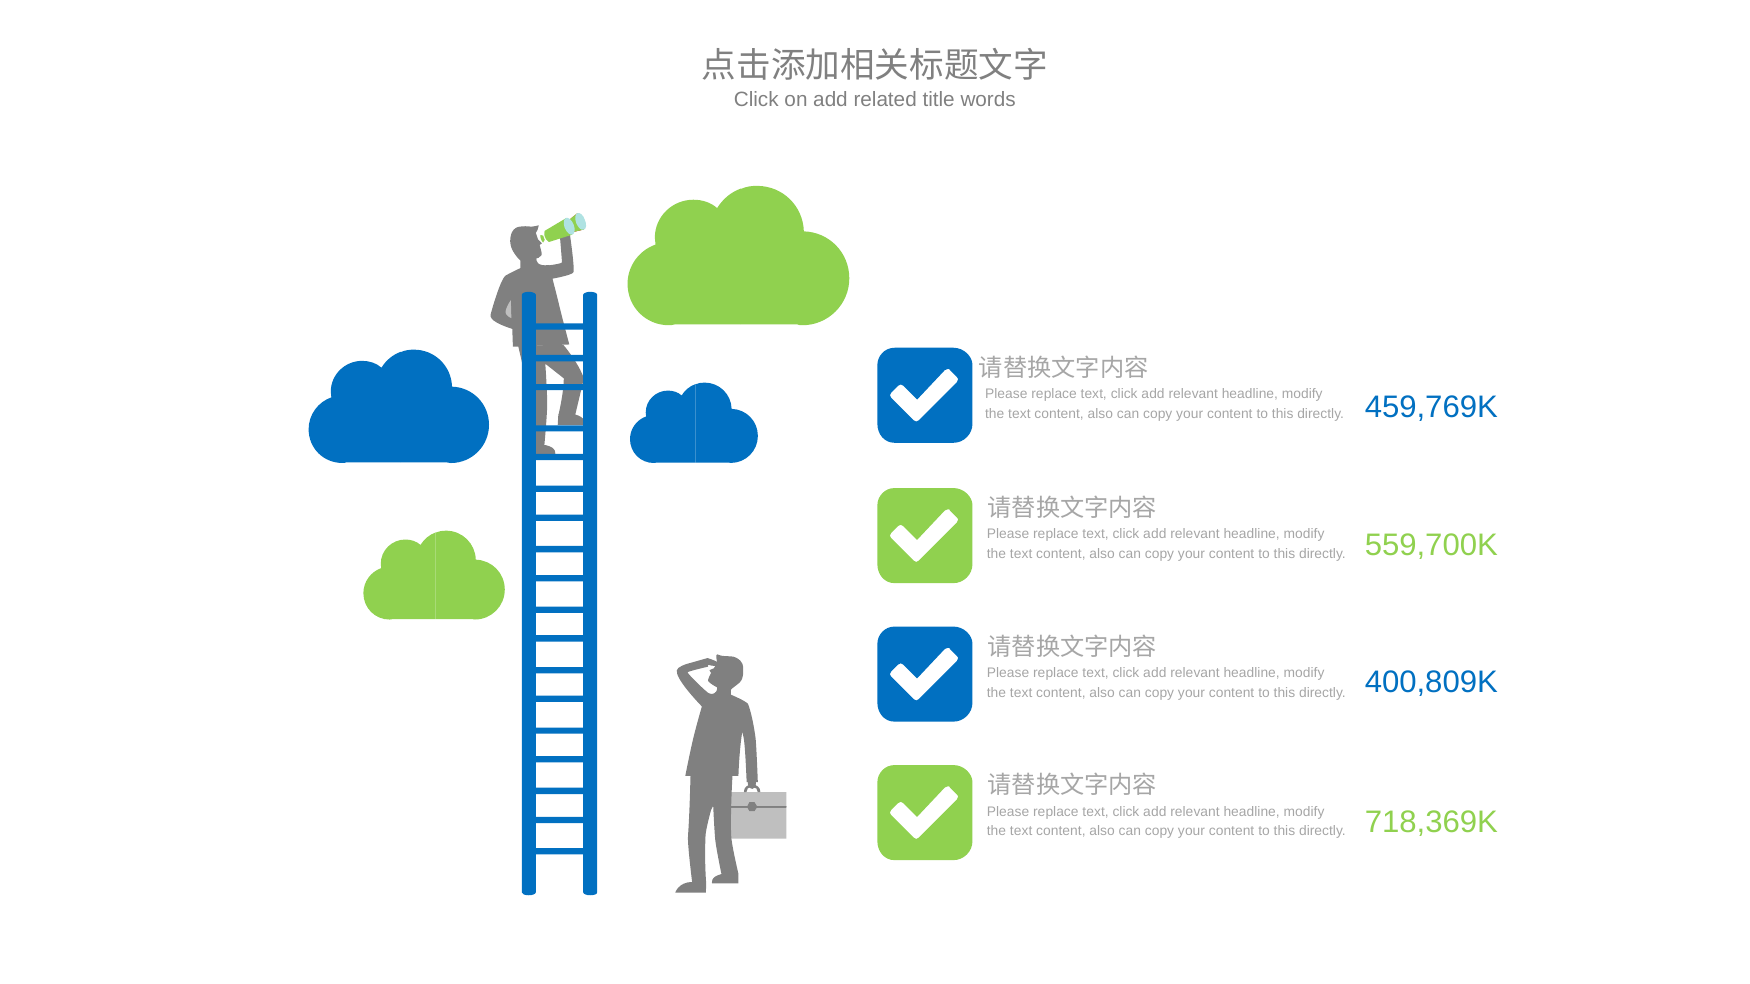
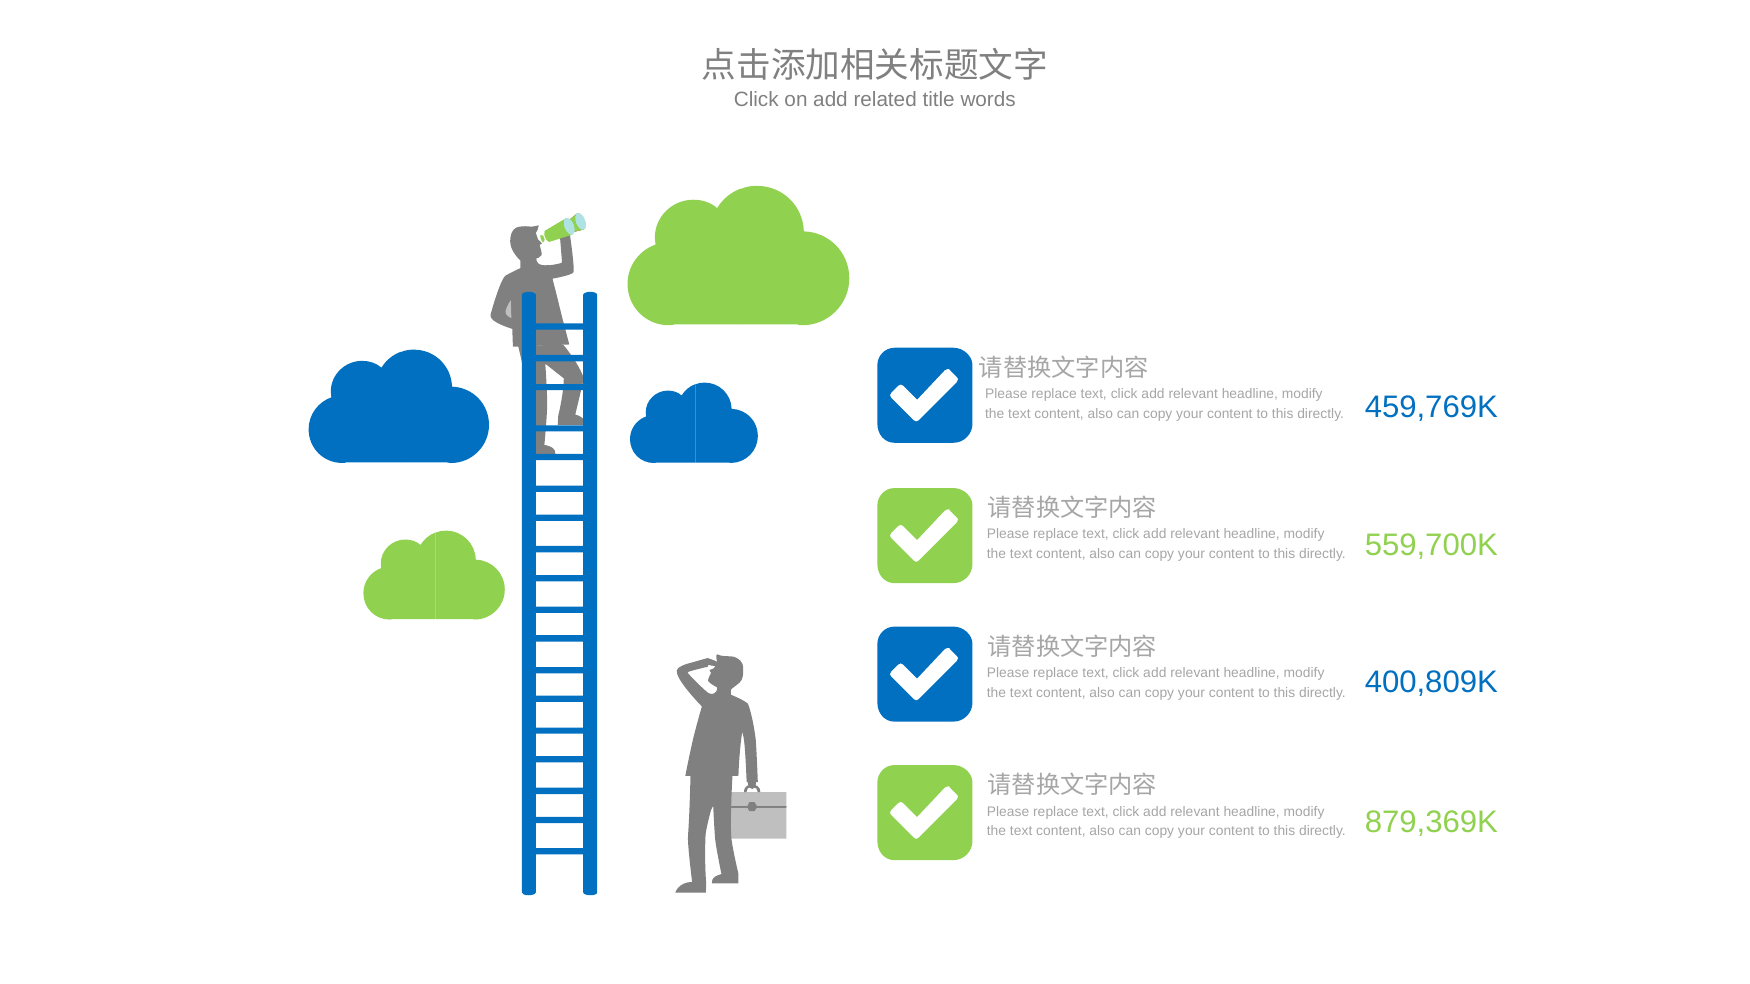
718,369K: 718,369K -> 879,369K
